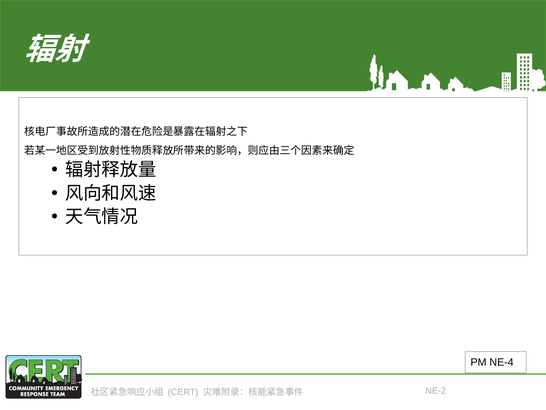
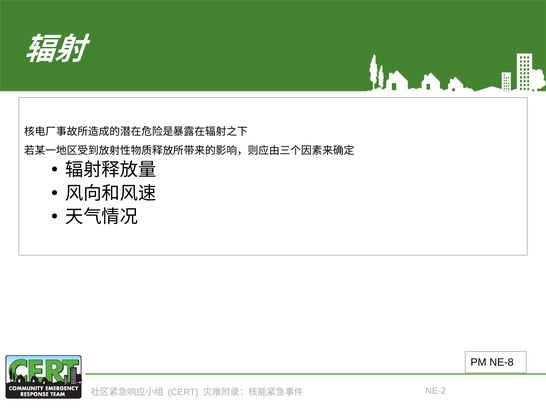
NE-4: NE-4 -> NE-8
